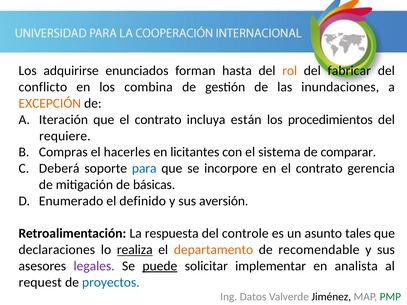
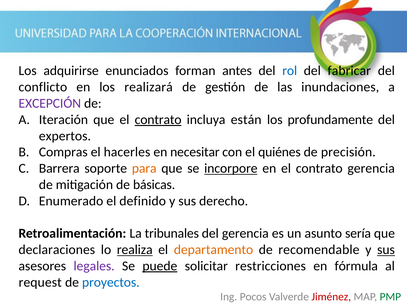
hasta: hasta -> antes
rol colour: orange -> blue
combina: combina -> realizará
EXCEPCIÓN colour: orange -> purple
contrato at (158, 120) underline: none -> present
procedimientos: procedimientos -> profundamente
requiere: requiere -> expertos
licitantes: licitantes -> necesitar
sistema: sistema -> quiénes
comparar: comparar -> precisión
Deberá: Deberá -> Barrera
para colour: blue -> orange
incorpore underline: none -> present
aversión: aversión -> derecho
respuesta: respuesta -> tribunales
del controle: controle -> gerencia
tales: tales -> sería
sus at (386, 250) underline: none -> present
implementar: implementar -> restricciones
analista: analista -> fórmula
Datos: Datos -> Pocos
Jiménez colour: black -> red
